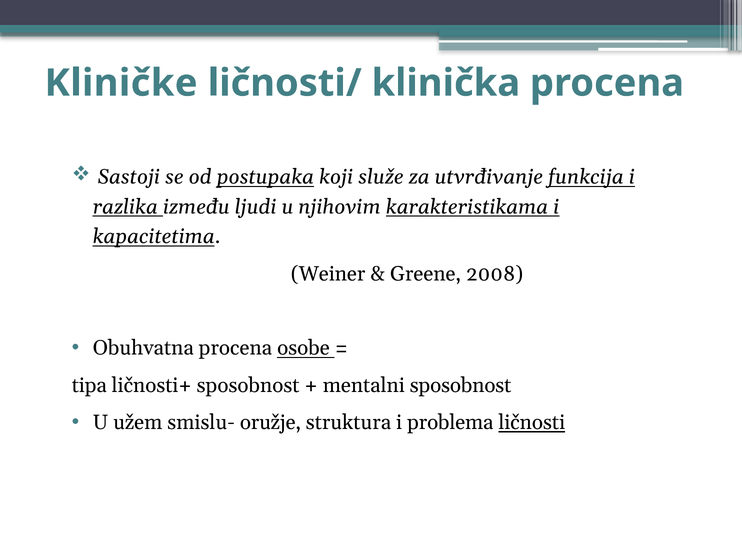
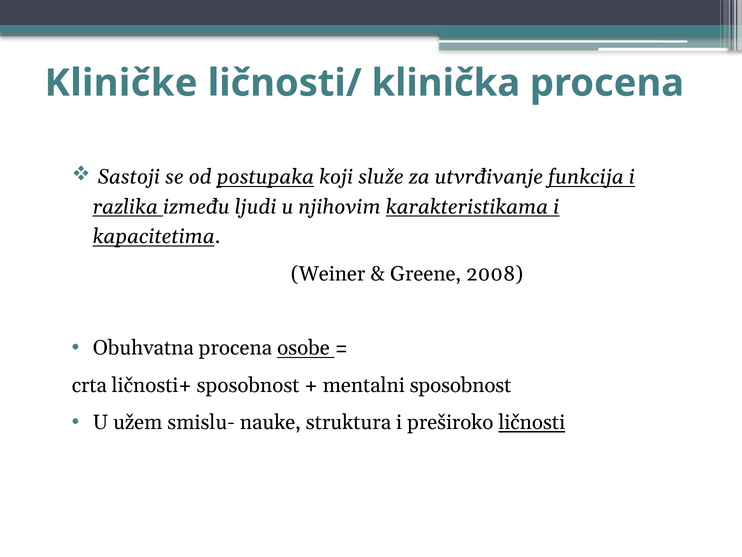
tipa: tipa -> crta
oružje: oružje -> nauke
problema: problema -> preširoko
